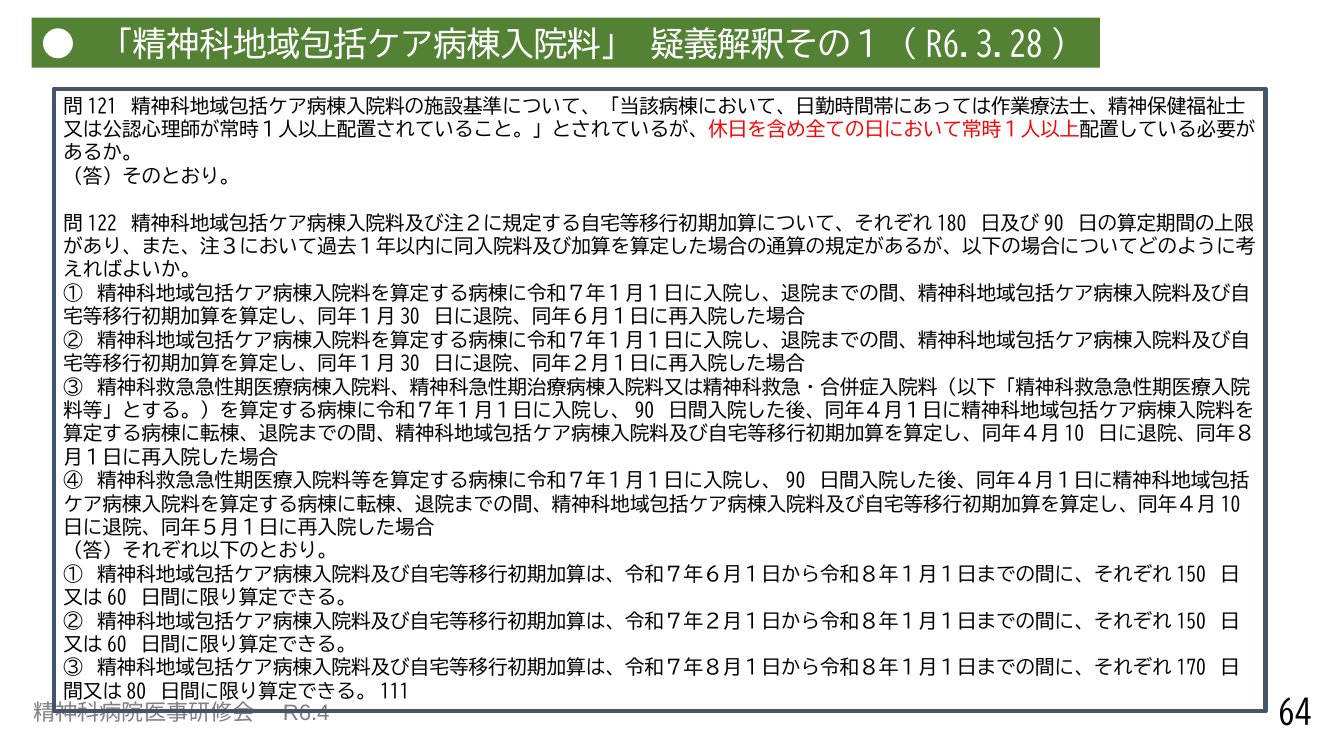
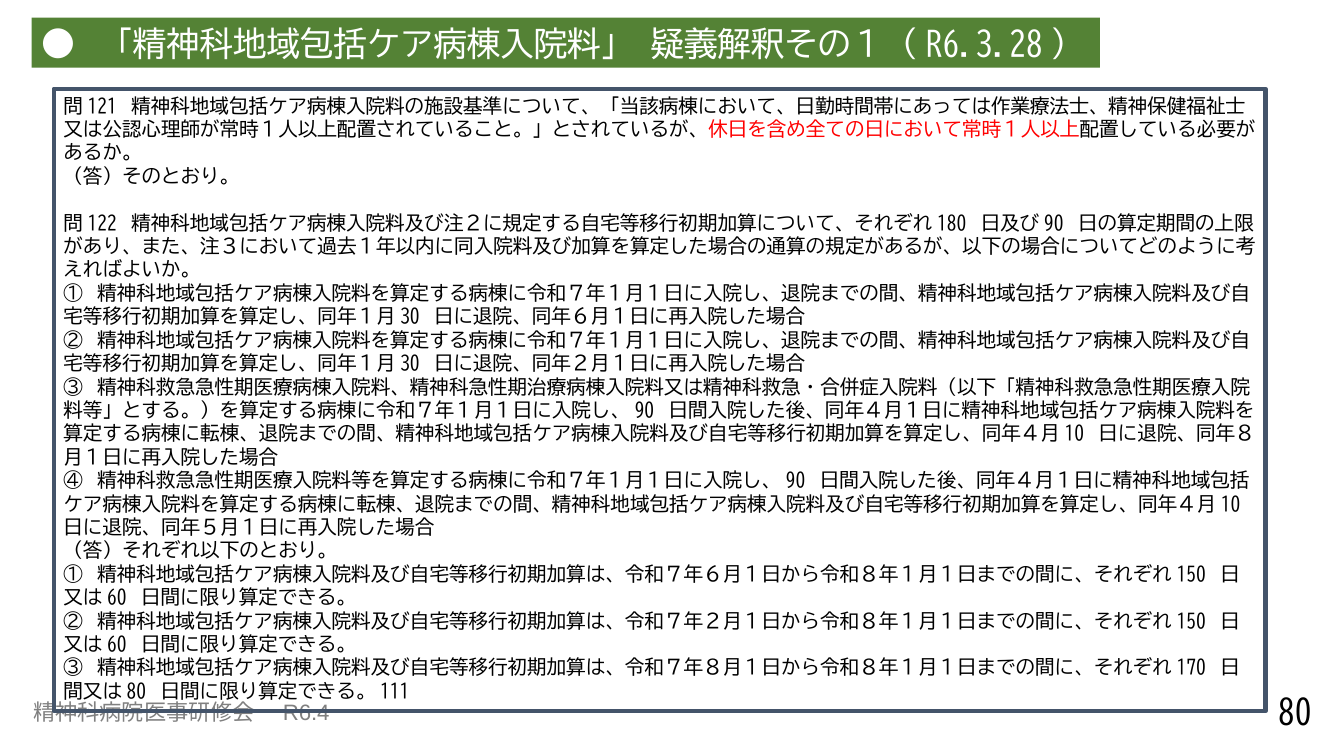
64: 64 -> 80
